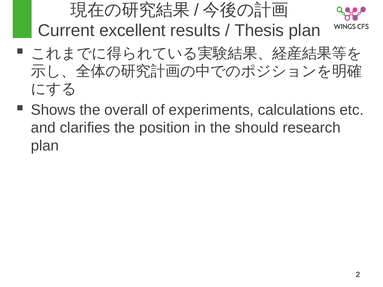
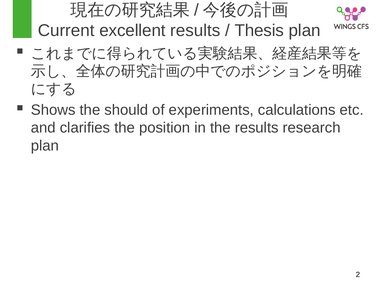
overall: overall -> should
the should: should -> results
